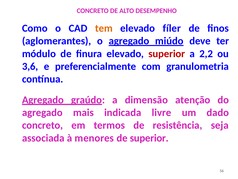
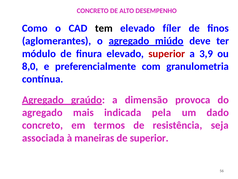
tem colour: orange -> black
2,2: 2,2 -> 3,9
3,6: 3,6 -> 8,0
atenção: atenção -> provoca
livre: livre -> pela
menores: menores -> maneiras
